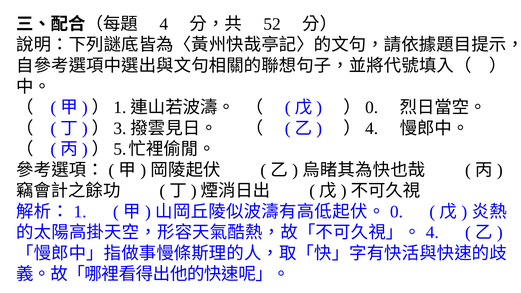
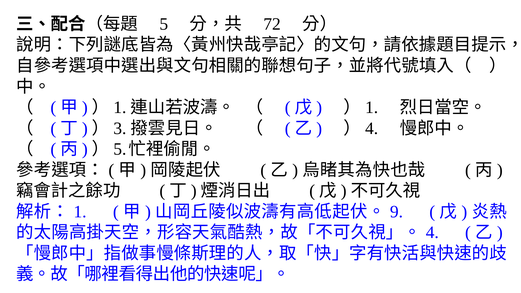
4 at (164, 24): 4 -> 5
52: 52 -> 72
0 at (372, 107): 0 -> 1
0 at (396, 212): 0 -> 9
